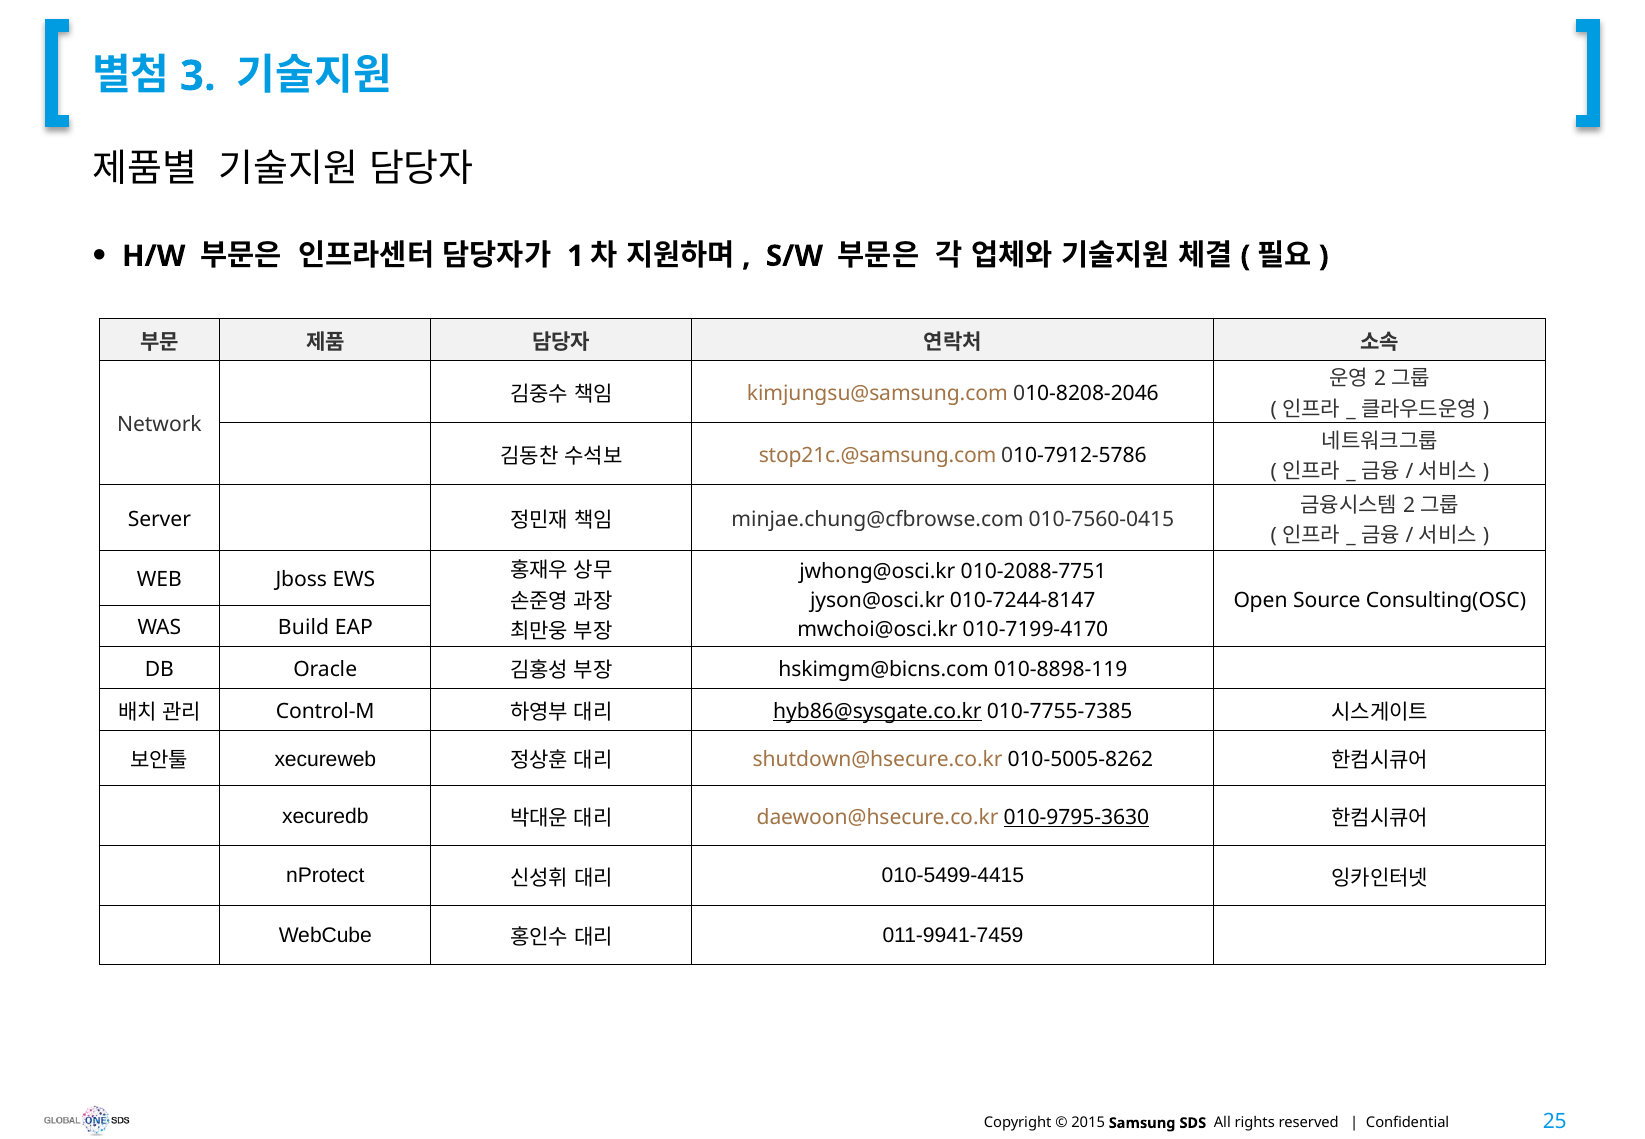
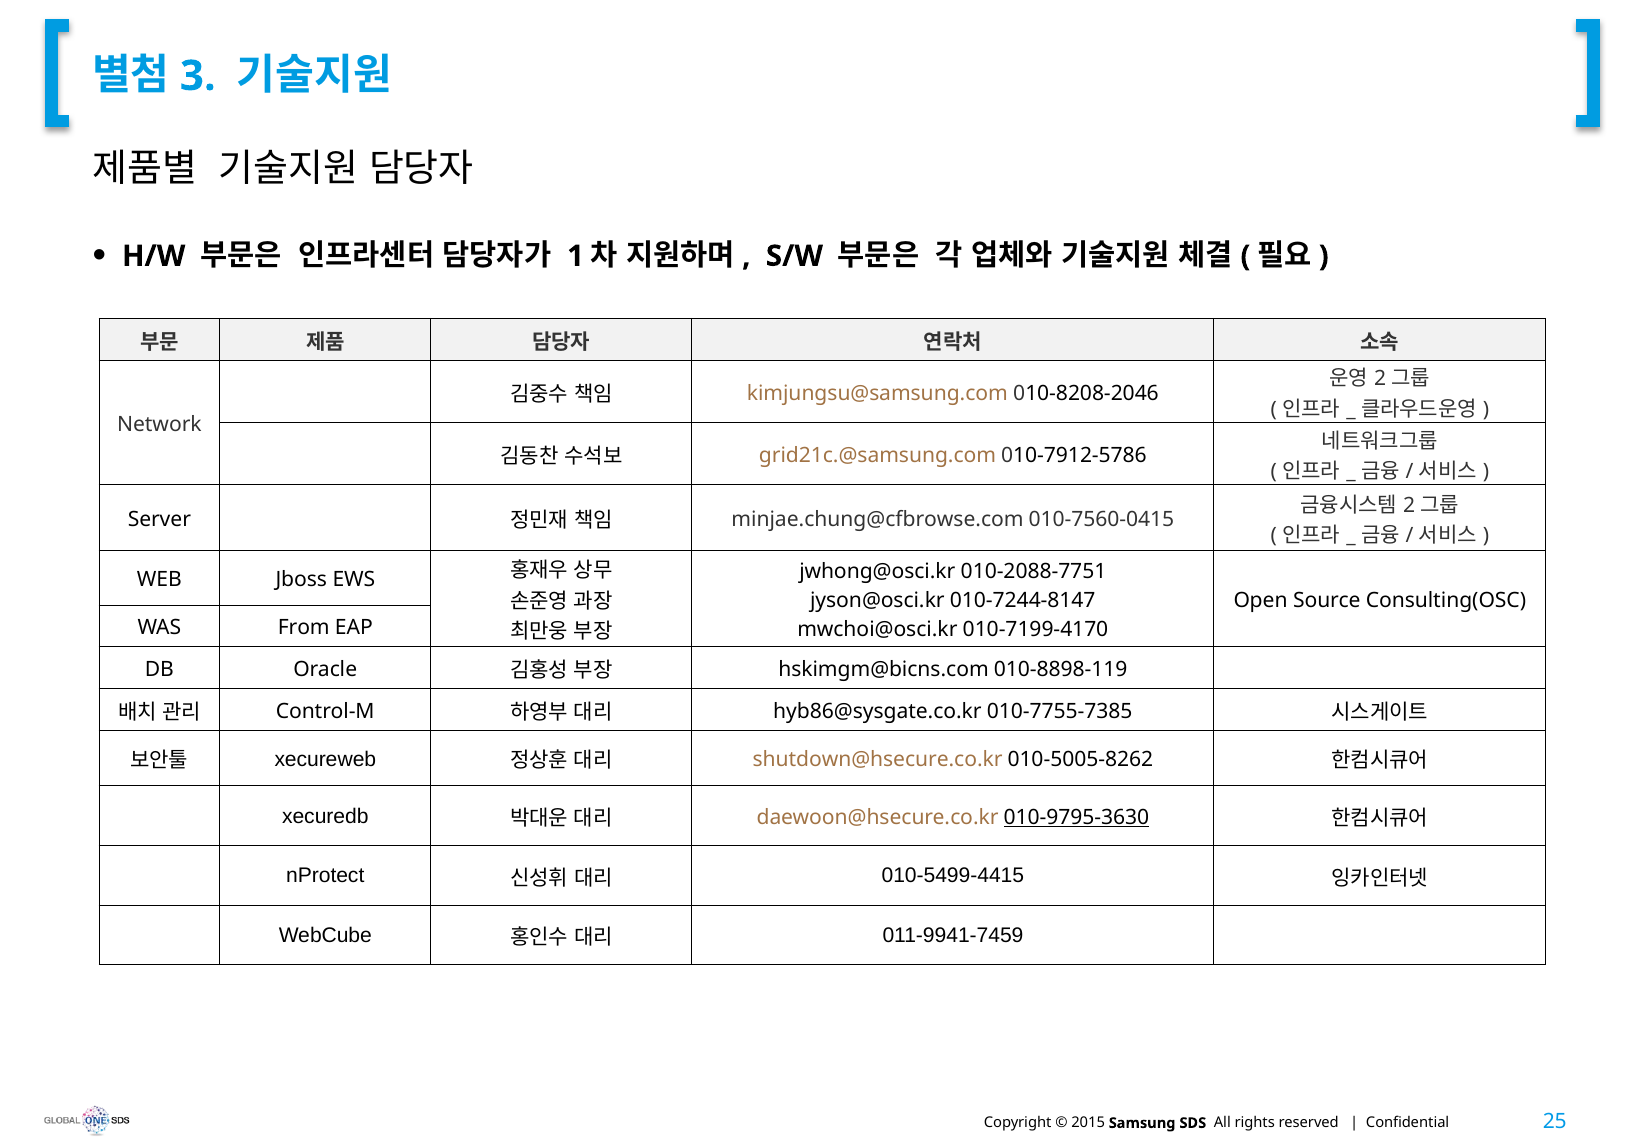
stop21c.@samsung.com: stop21c.@samsung.com -> grid21c.@samsung.com
Build: Build -> From
hyb86@sysgate.co.kr underline: present -> none
